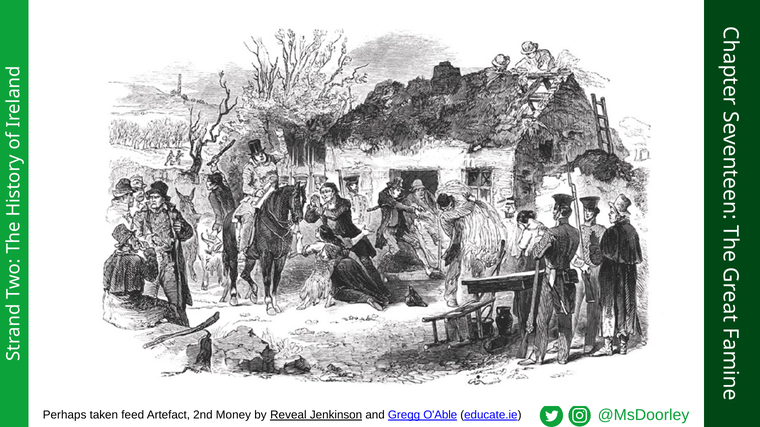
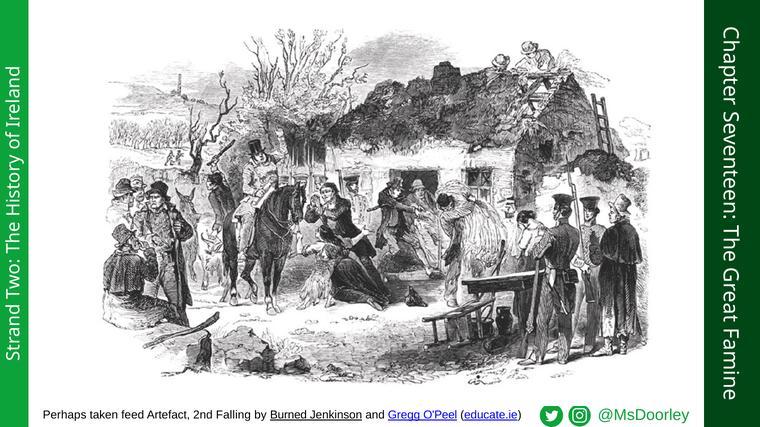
Money: Money -> Falling
Reveal: Reveal -> Burned
O'Able: O'Able -> O'Peel
